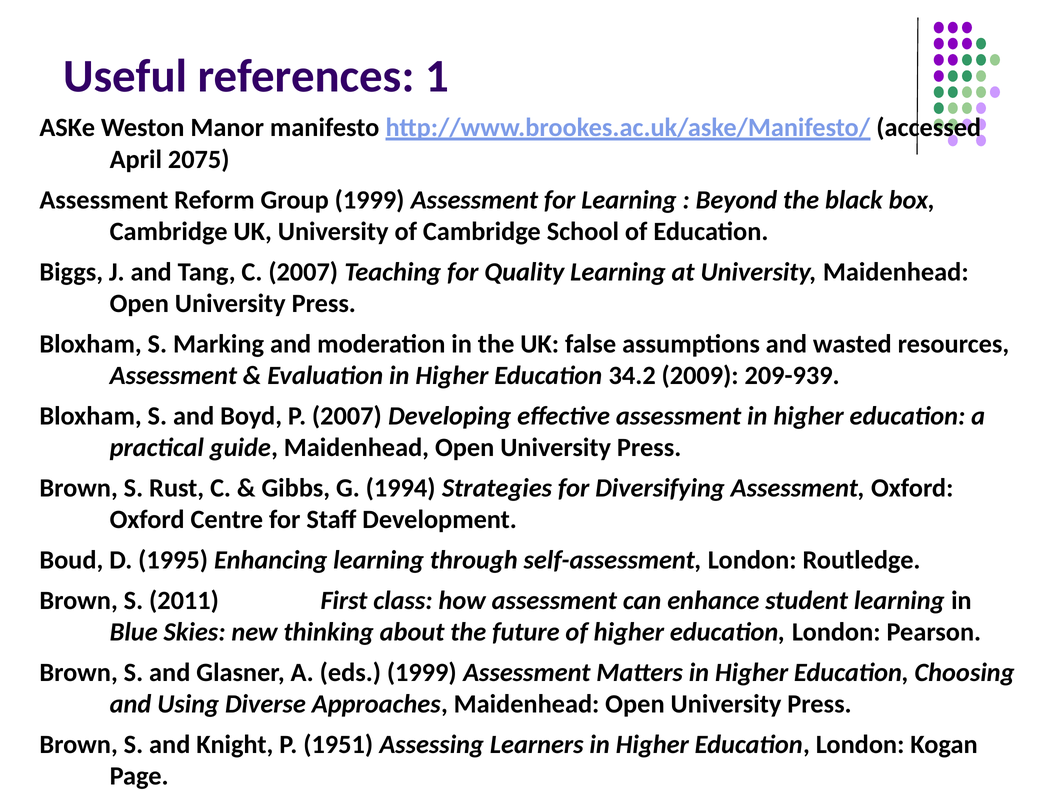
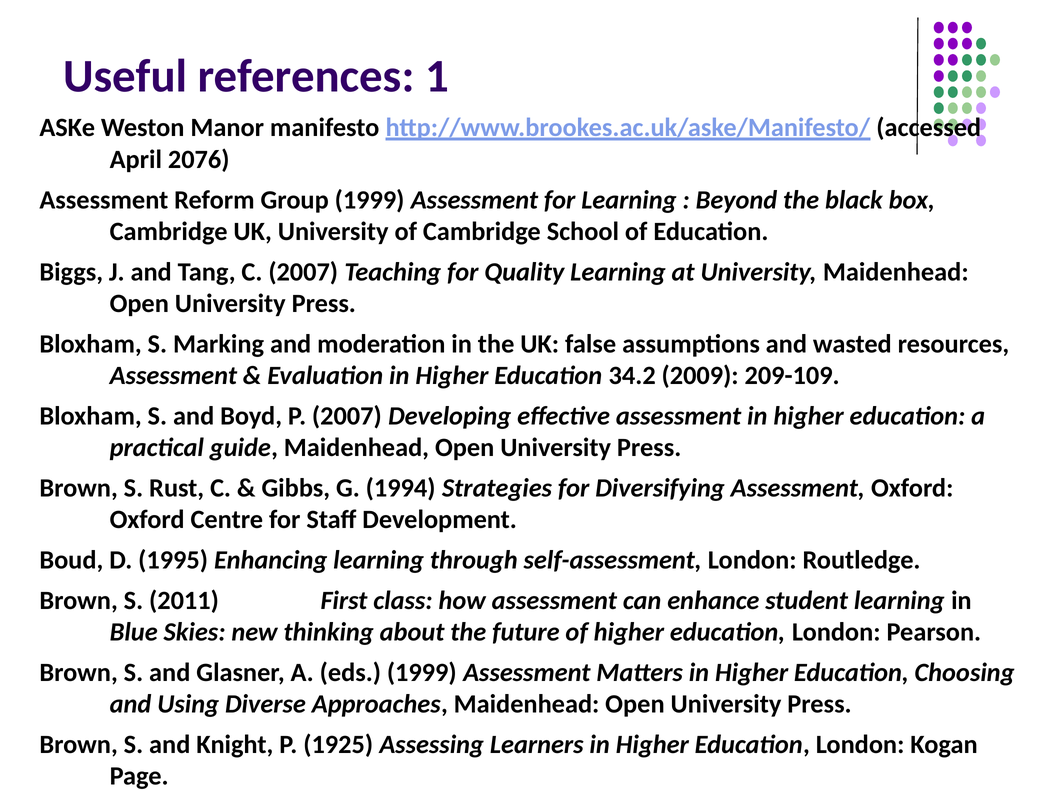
2075: 2075 -> 2076
209-939: 209-939 -> 209-109
1951: 1951 -> 1925
